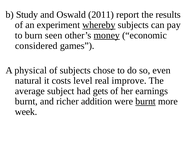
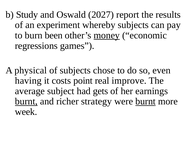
2011: 2011 -> 2027
whereby underline: present -> none
seen: seen -> been
considered: considered -> regressions
natural: natural -> having
level: level -> point
burnt at (26, 101) underline: none -> present
addition: addition -> strategy
